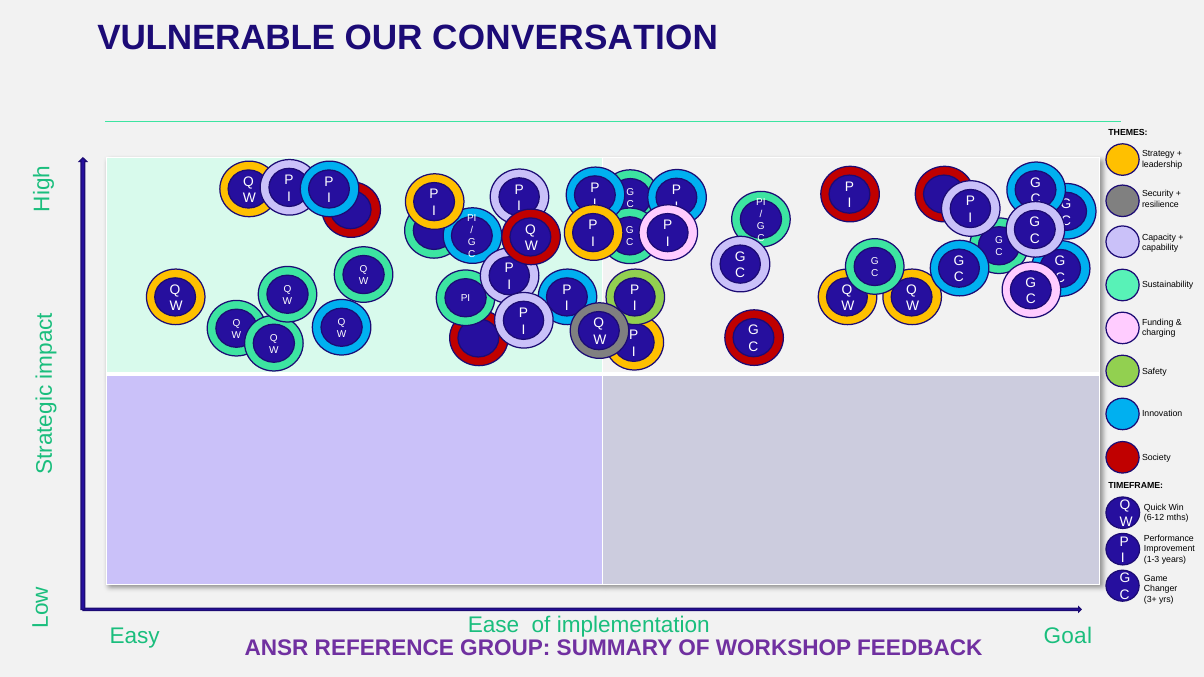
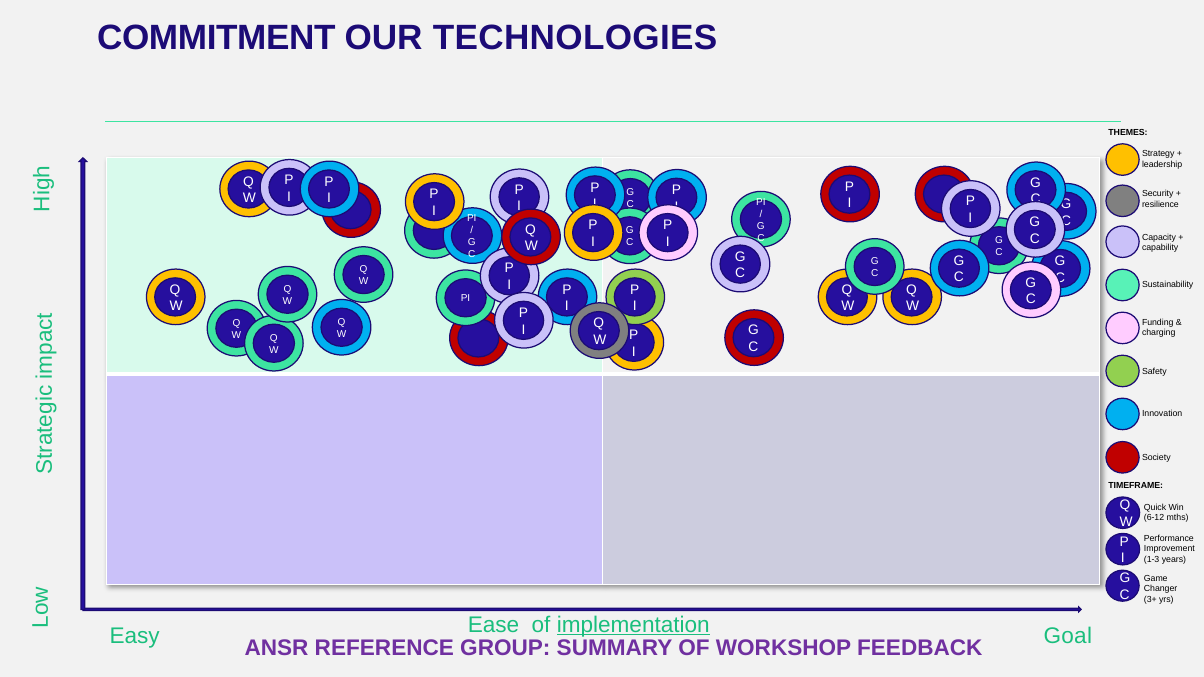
VULNERABLE: VULNERABLE -> COMMITMENT
CONVERSATION: CONVERSATION -> TECHNOLOGIES
implementation underline: none -> present
